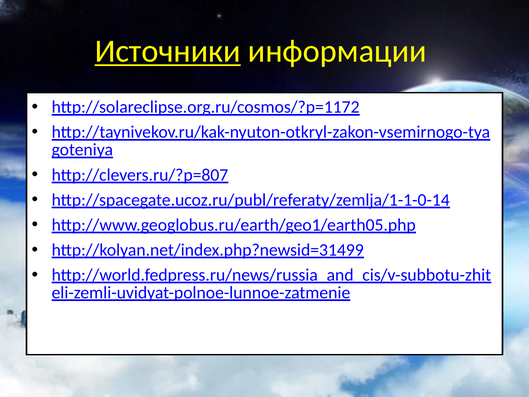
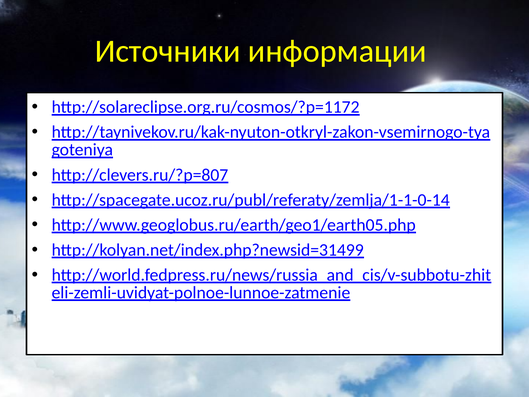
Источники underline: present -> none
